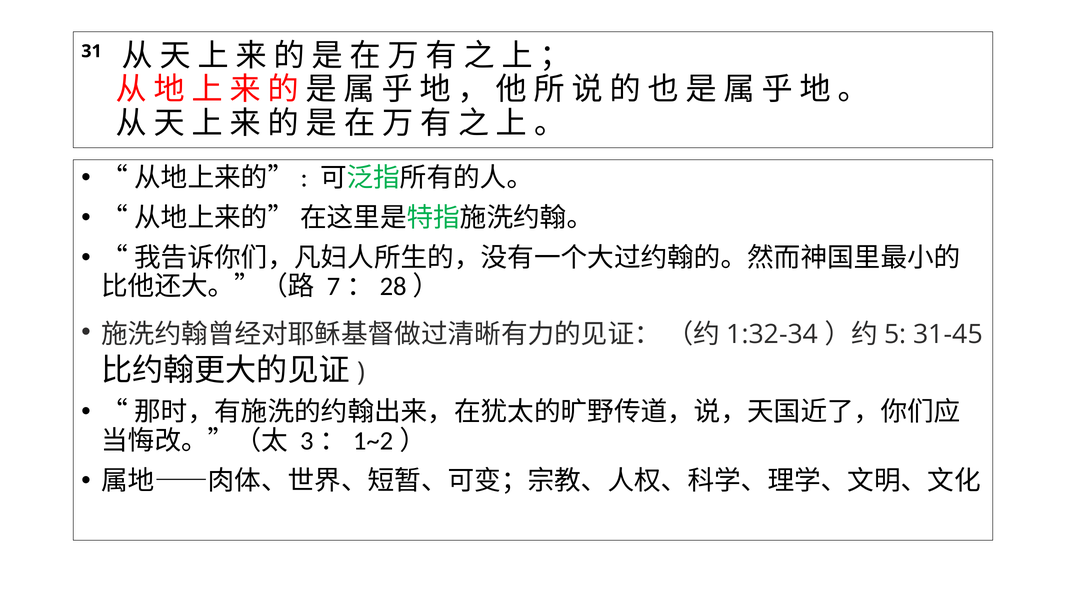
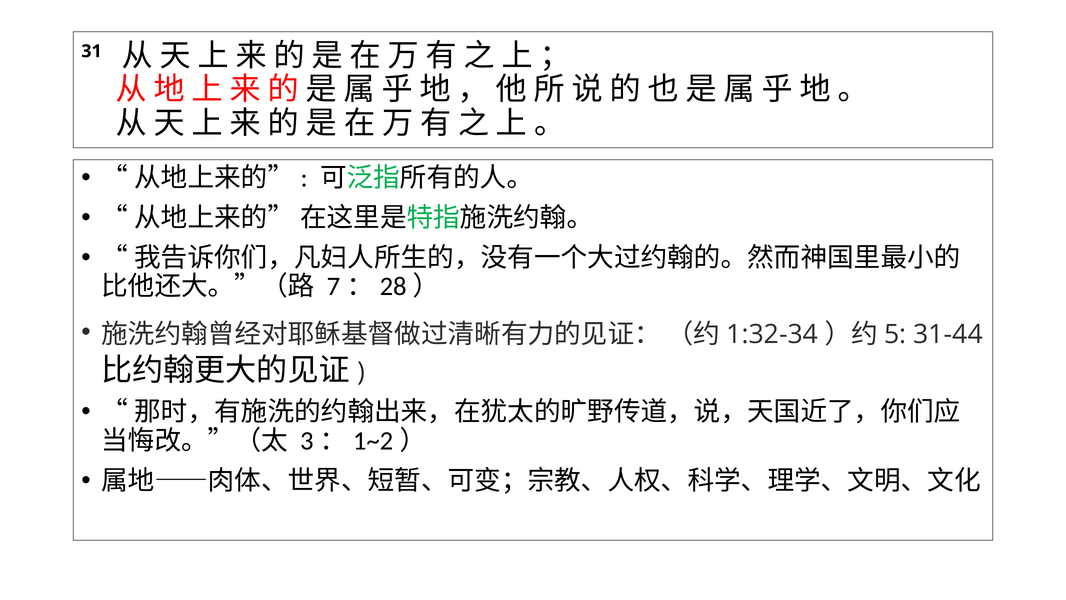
31-45: 31-45 -> 31-44
